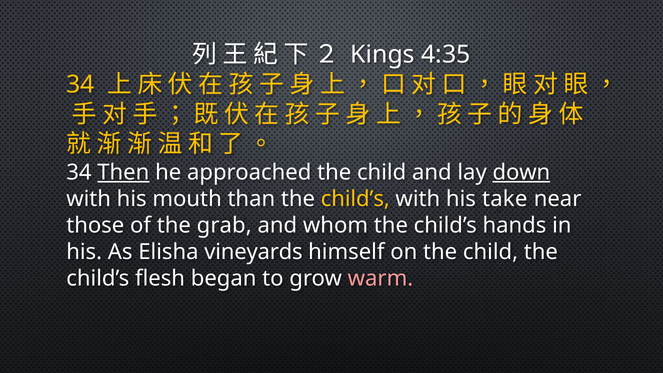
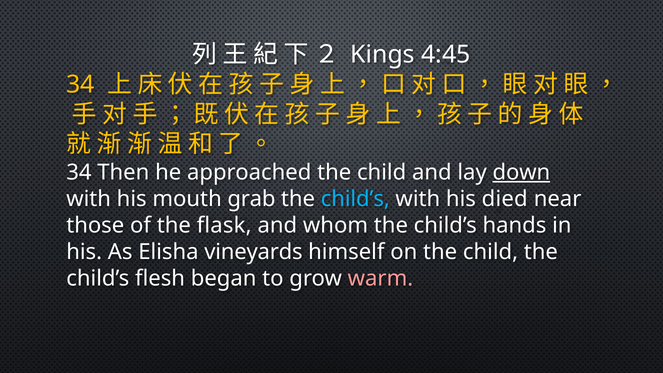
4:35: 4:35 -> 4:45
Then underline: present -> none
than: than -> grab
child’s at (355, 199) colour: yellow -> light blue
take: take -> died
grab: grab -> flask
